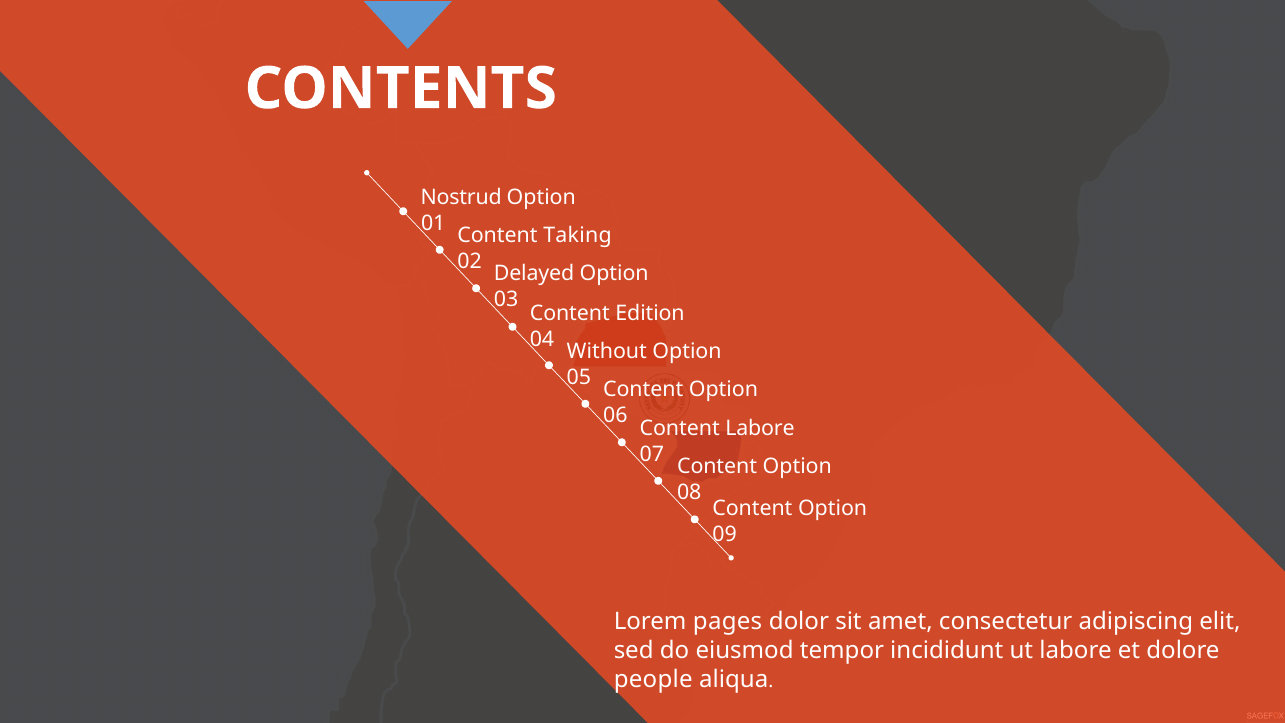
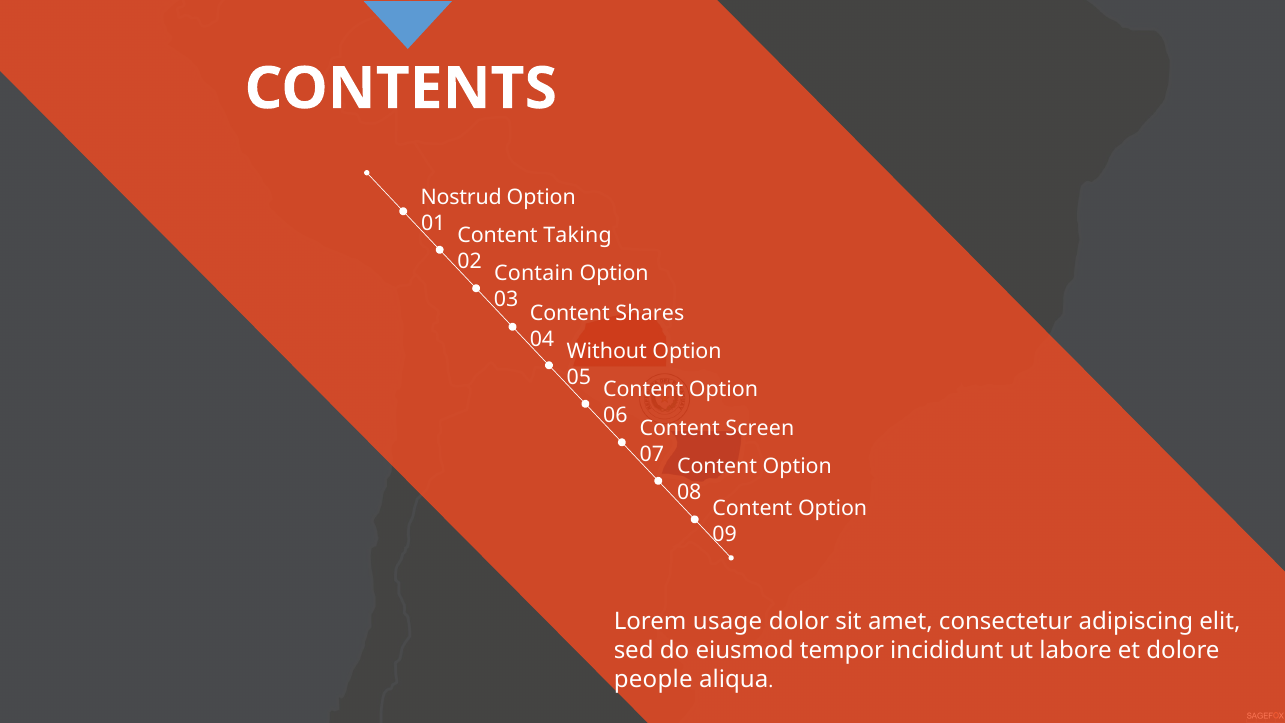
Delayed: Delayed -> Contain
Edition: Edition -> Shares
Content Labore: Labore -> Screen
pages: pages -> usage
